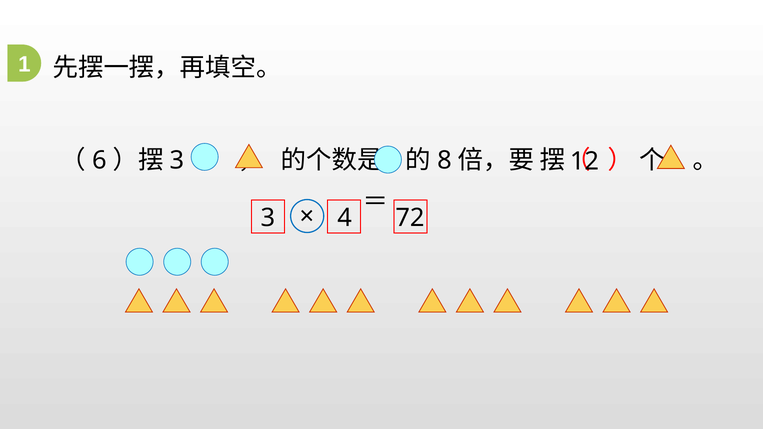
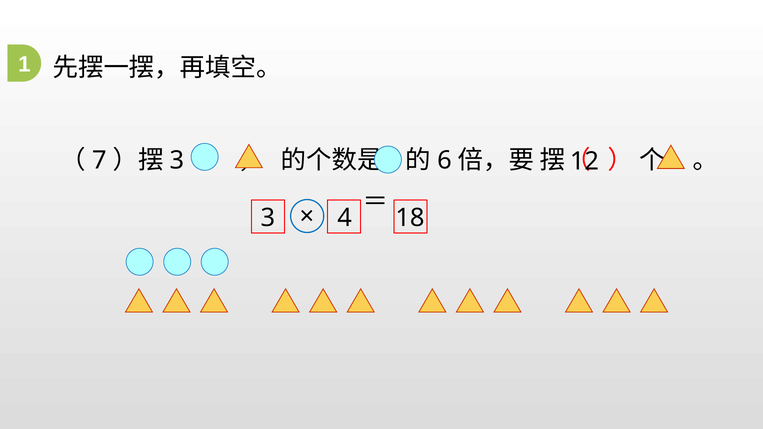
6: 6 -> 7
8: 8 -> 6
72: 72 -> 18
